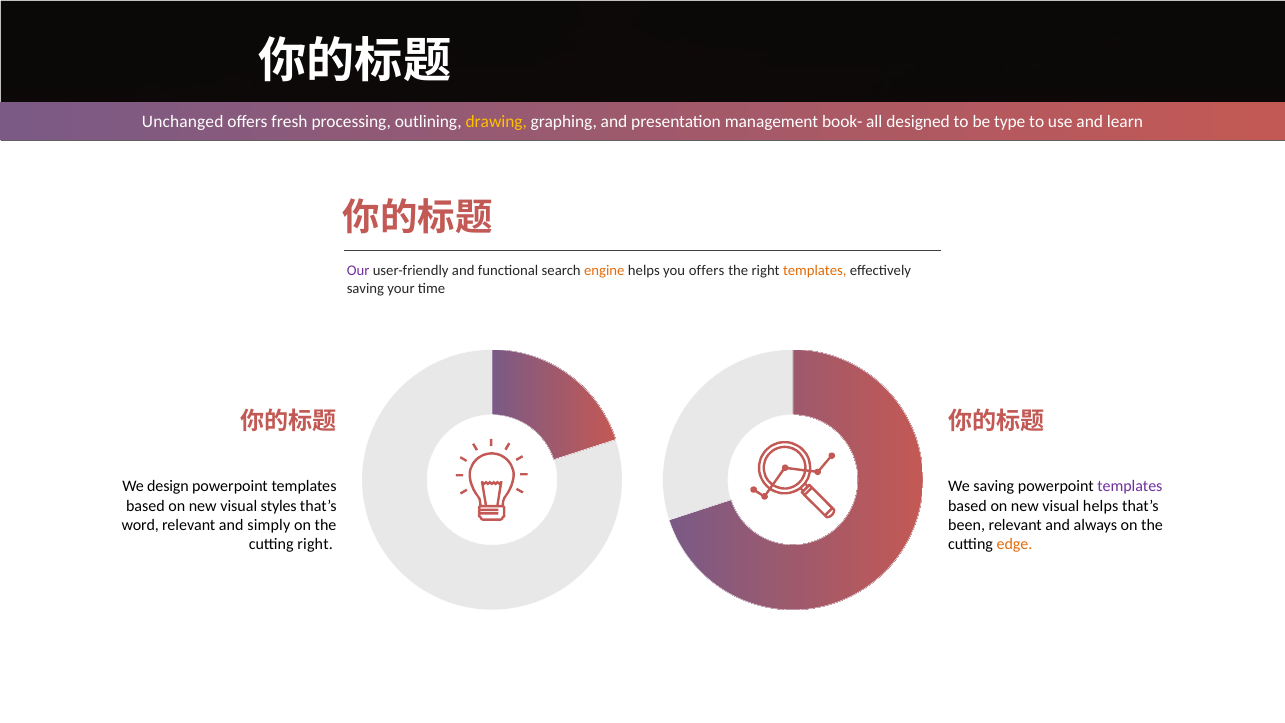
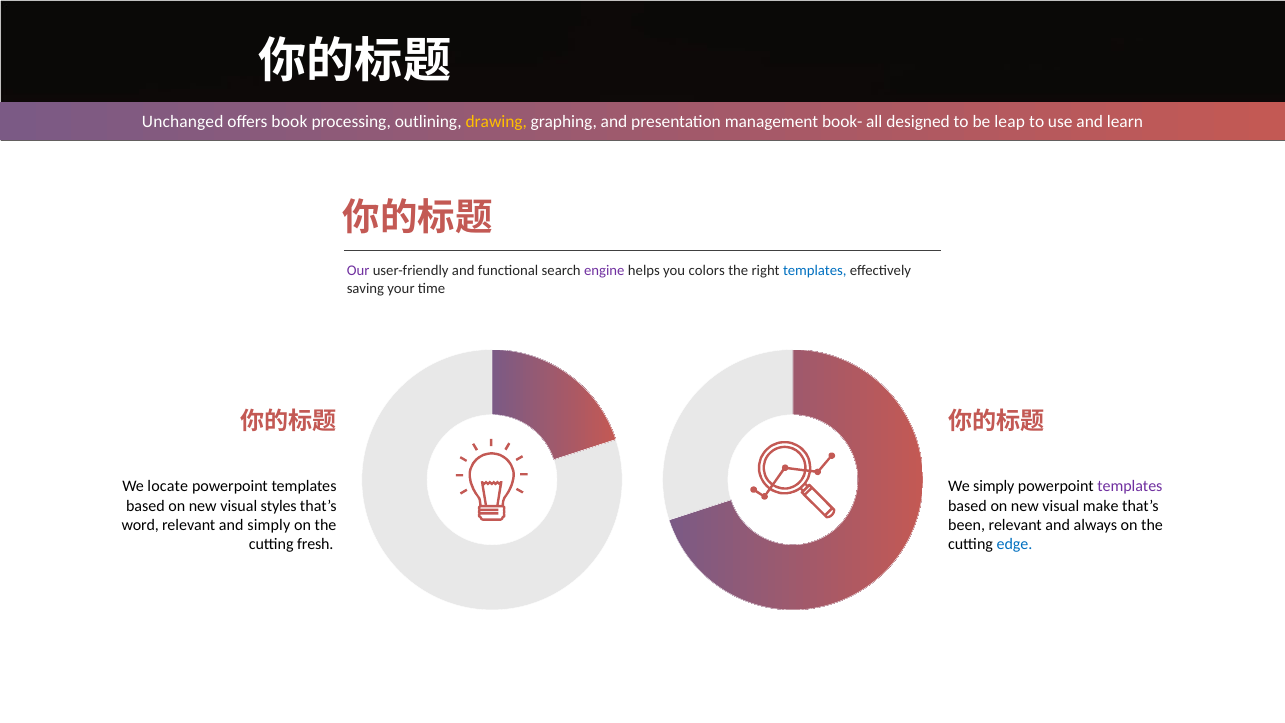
fresh: fresh -> book
type: type -> leap
engine colour: orange -> purple
you offers: offers -> colors
templates at (815, 271) colour: orange -> blue
design: design -> locate
We saving: saving -> simply
visual helps: helps -> make
cutting right: right -> fresh
edge colour: orange -> blue
